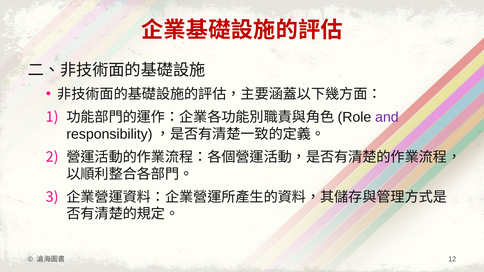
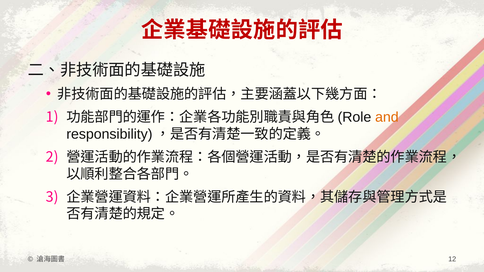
and colour: purple -> orange
